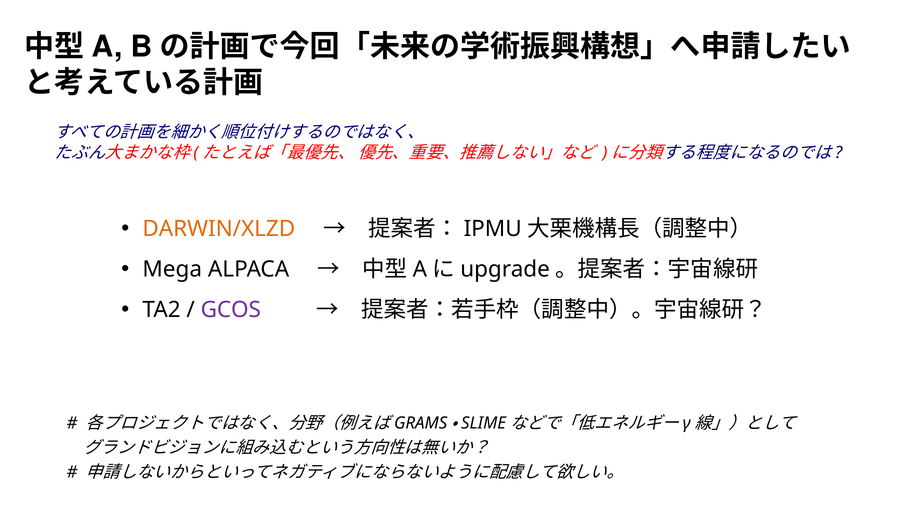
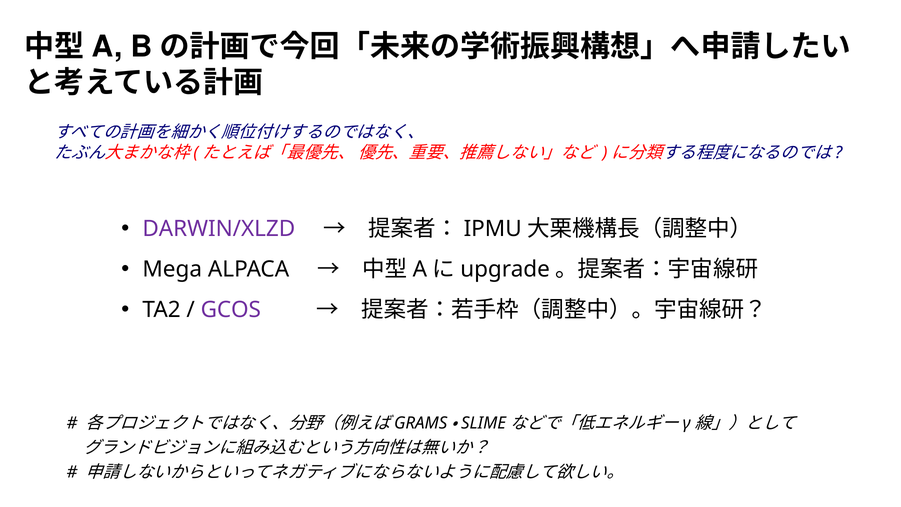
DARWIN/XLZD colour: orange -> purple
